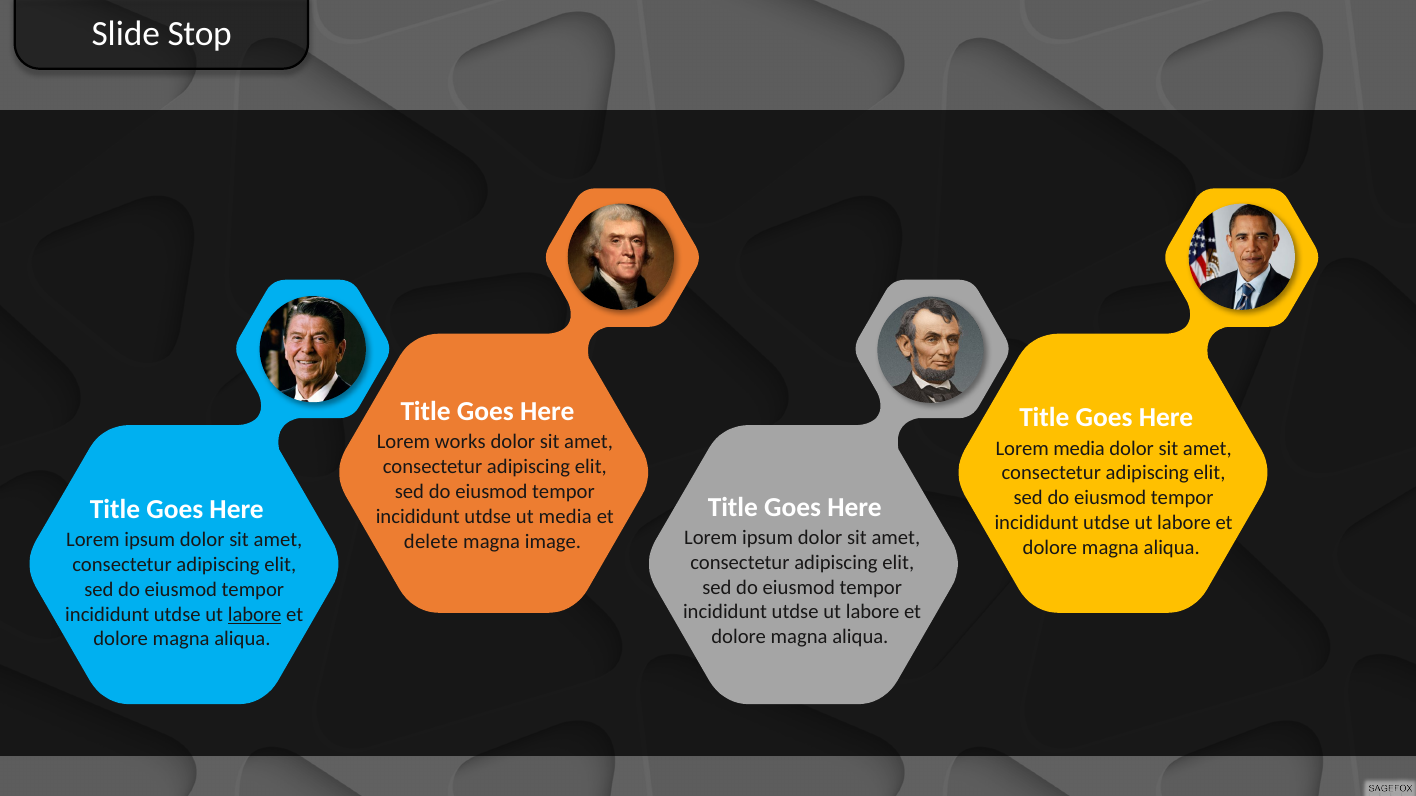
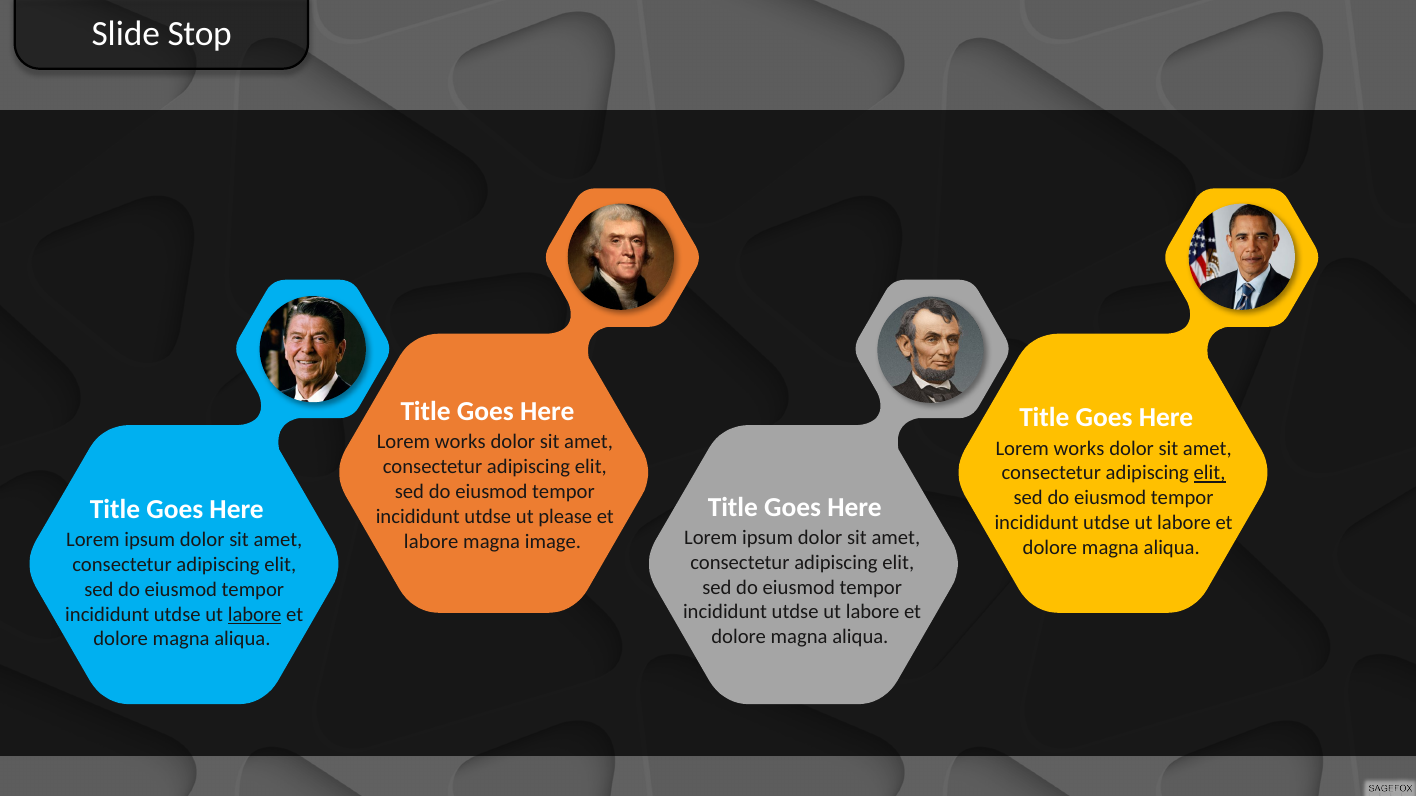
media at (1079, 449): media -> works
elit at (1210, 473) underline: none -> present
ut media: media -> please
delete at (431, 542): delete -> labore
